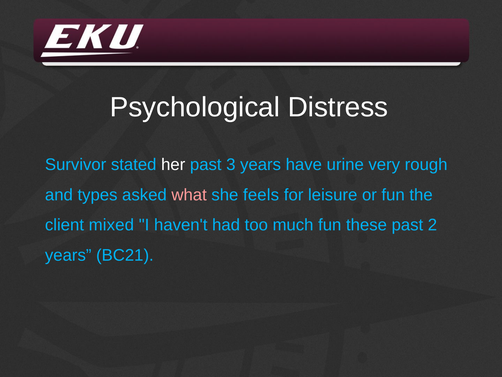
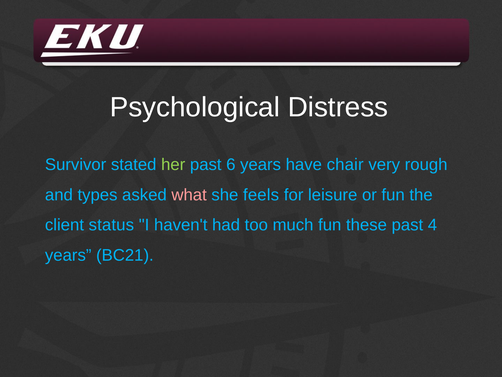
her colour: white -> light green
3: 3 -> 6
urine: urine -> chair
mixed: mixed -> status
2: 2 -> 4
